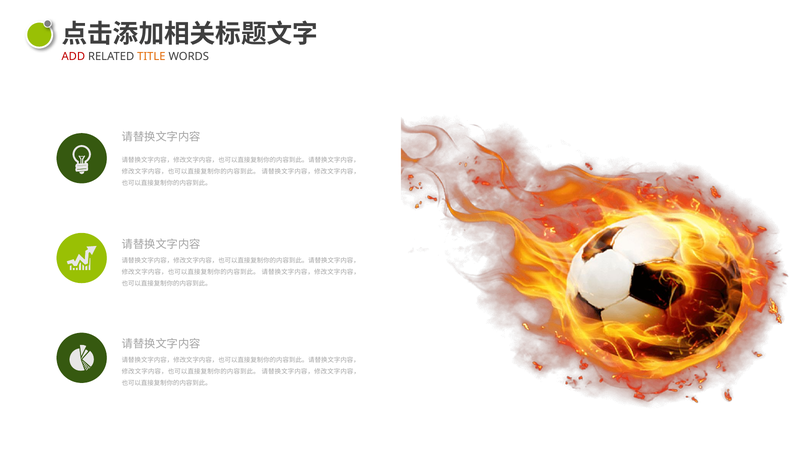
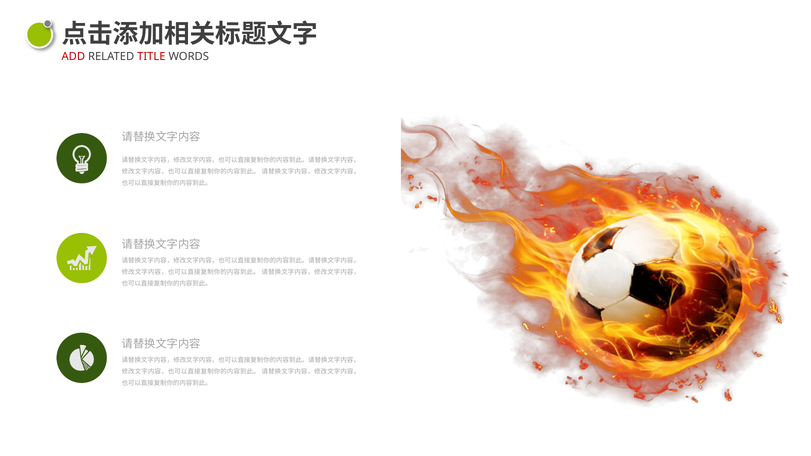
TITLE colour: orange -> red
